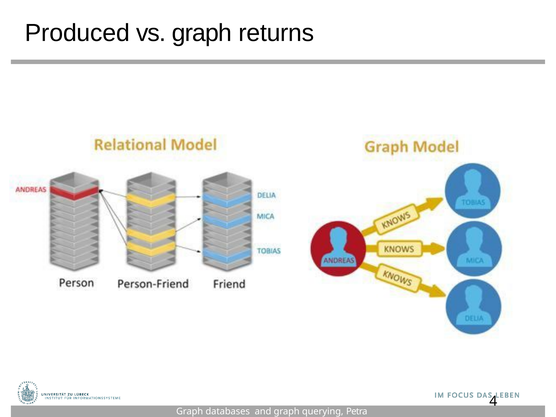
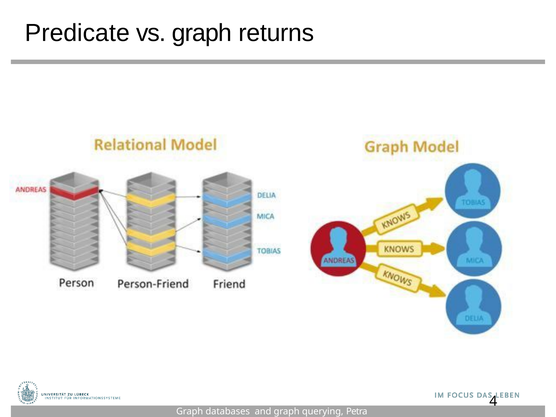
Produced: Produced -> Predicate
